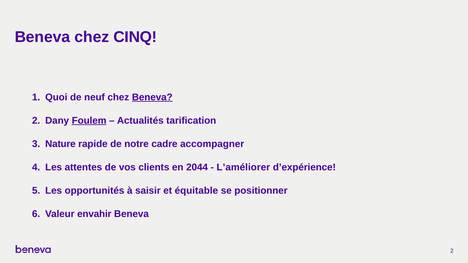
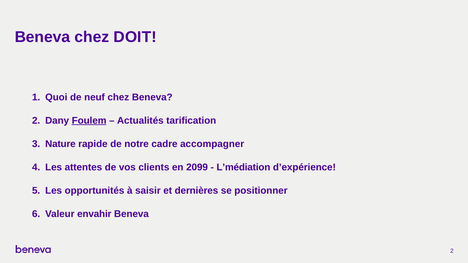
CINQ: CINQ -> DOIT
Beneva at (152, 97) underline: present -> none
2044: 2044 -> 2099
L’améliorer: L’améliorer -> L’médiation
équitable: équitable -> dernières
